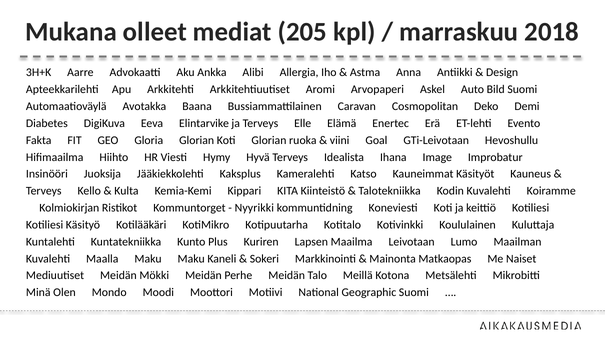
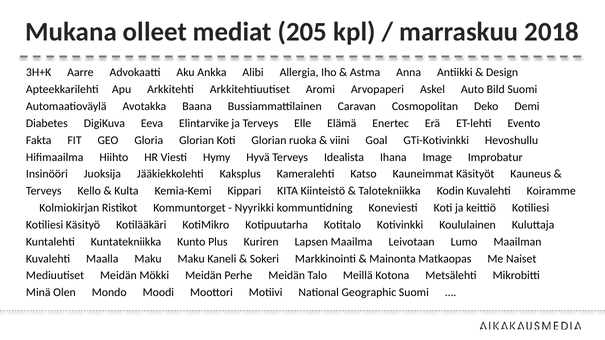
GTi-Leivotaan: GTi-Leivotaan -> GTi-Kotivinkki
